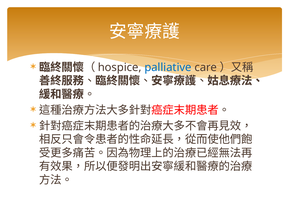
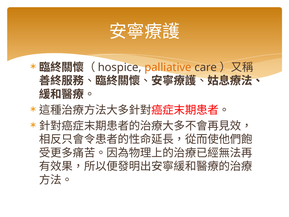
palliative colour: blue -> orange
